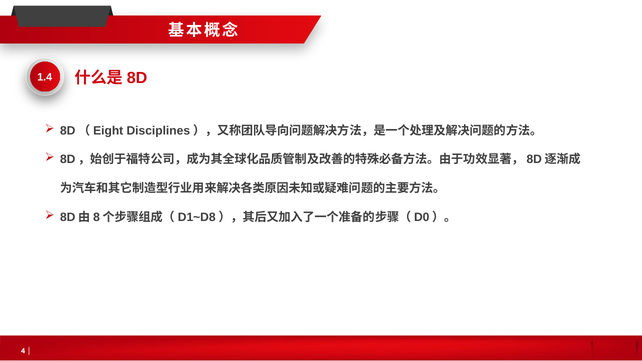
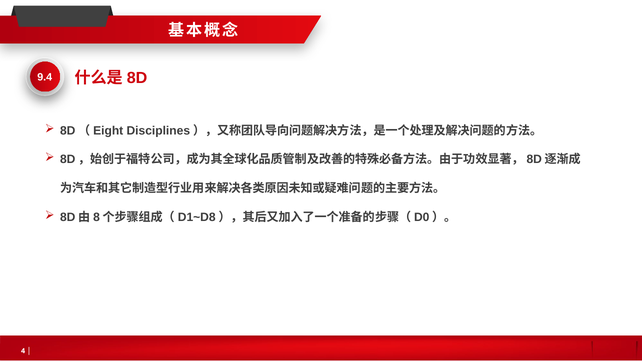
1.4: 1.4 -> 9.4
